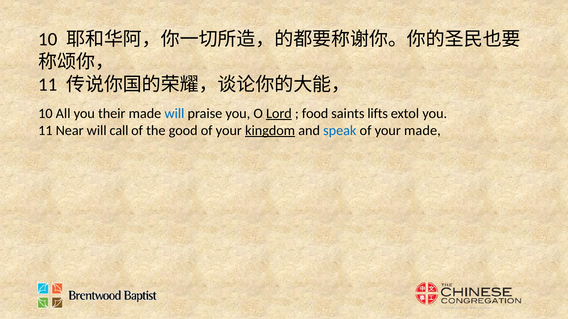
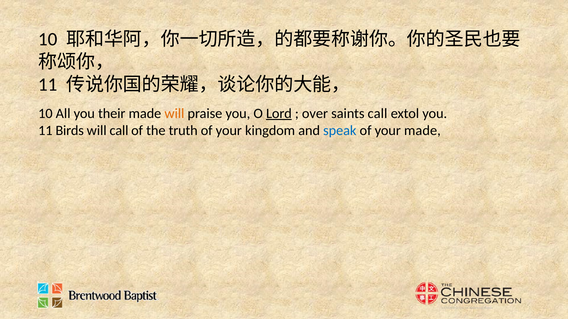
will at (174, 114) colour: blue -> orange
food: food -> over
saints lifts: lifts -> call
Near: Near -> Birds
good: good -> truth
kingdom underline: present -> none
